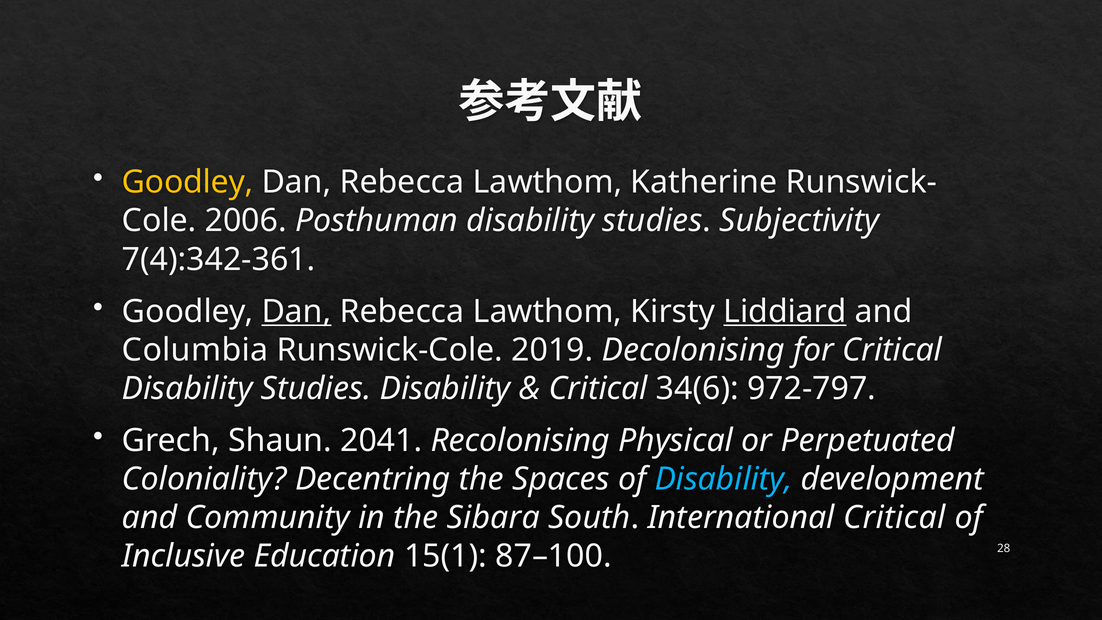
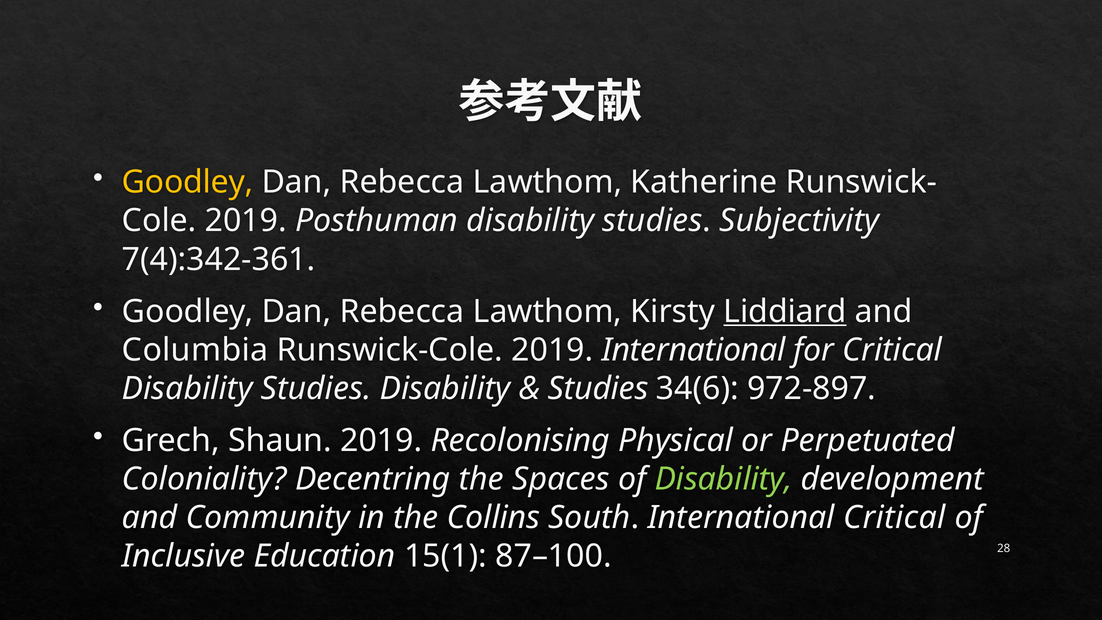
2006 at (246, 221): 2006 -> 2019
Dan at (296, 311) underline: present -> none
2019 Decolonising: Decolonising -> International
Critical at (598, 389): Critical -> Studies
972-797: 972-797 -> 972-897
Shaun 2041: 2041 -> 2019
Disability at (724, 479) colour: light blue -> light green
Sibara: Sibara -> Collins
